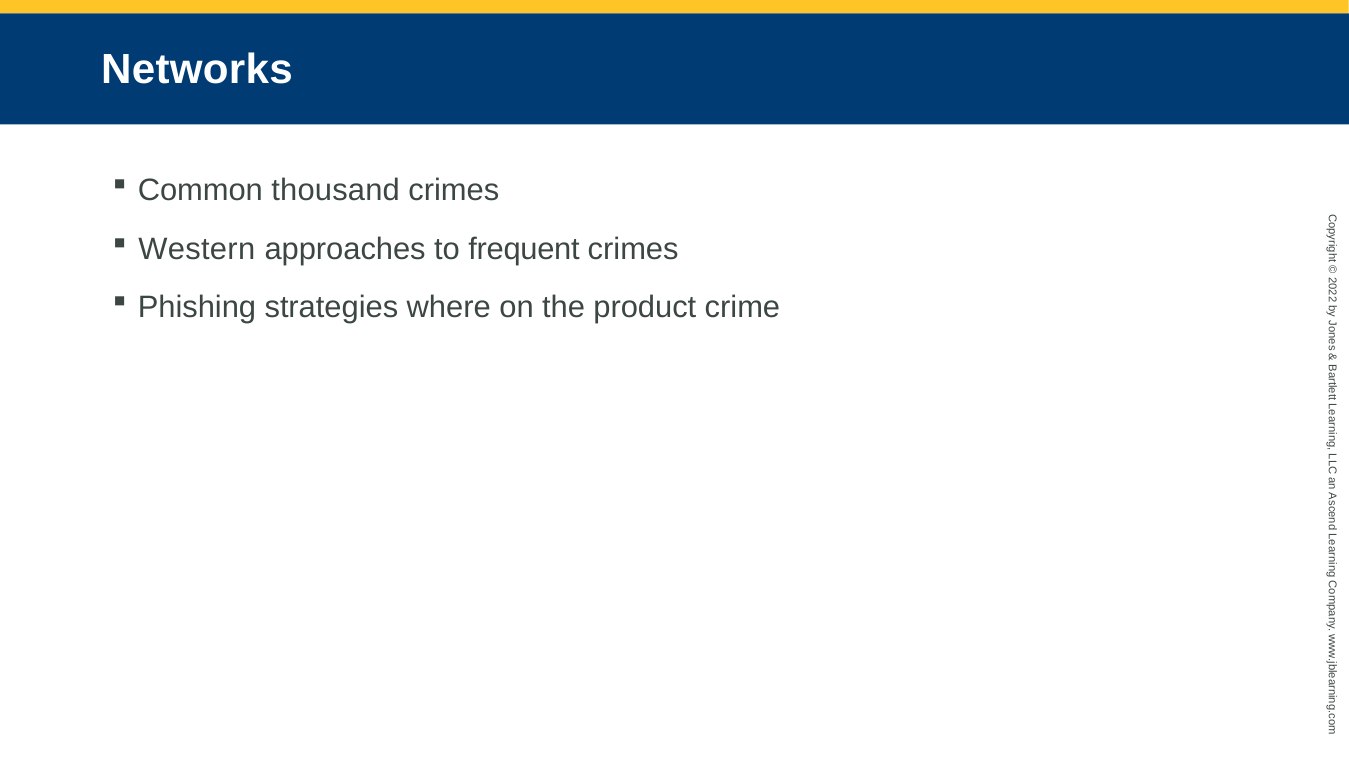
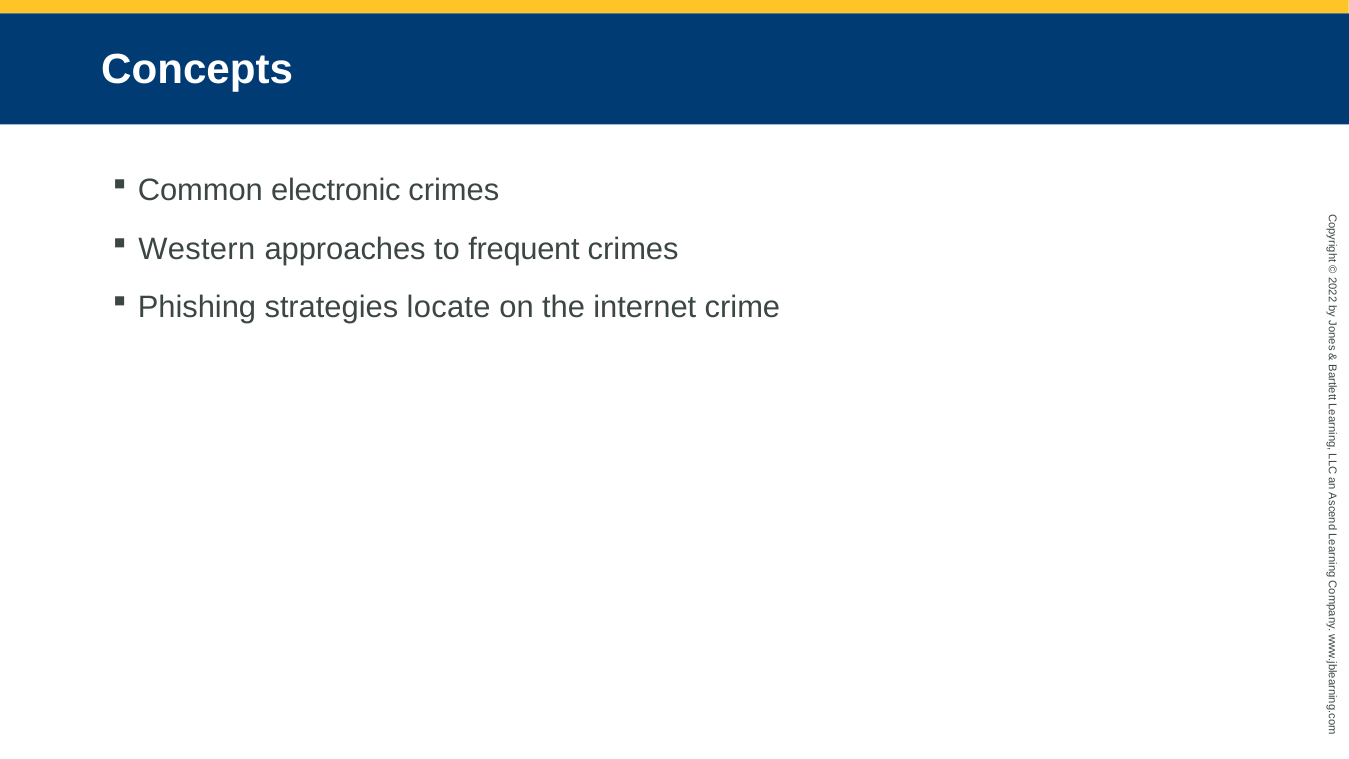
Networks: Networks -> Concepts
thousand: thousand -> electronic
where: where -> locate
product: product -> internet
